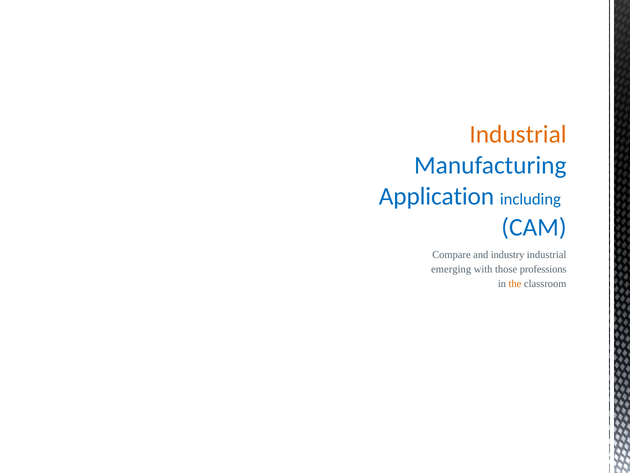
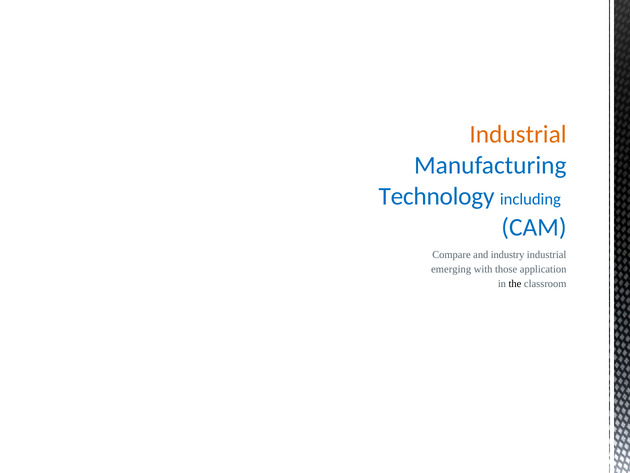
Application: Application -> Technology
professions: professions -> application
the colour: orange -> black
